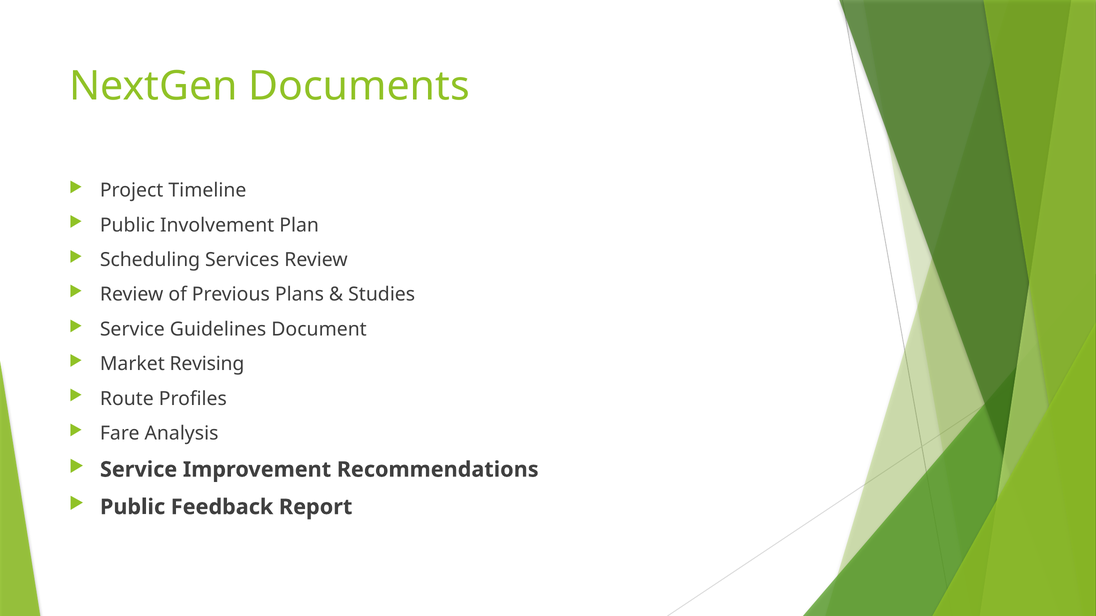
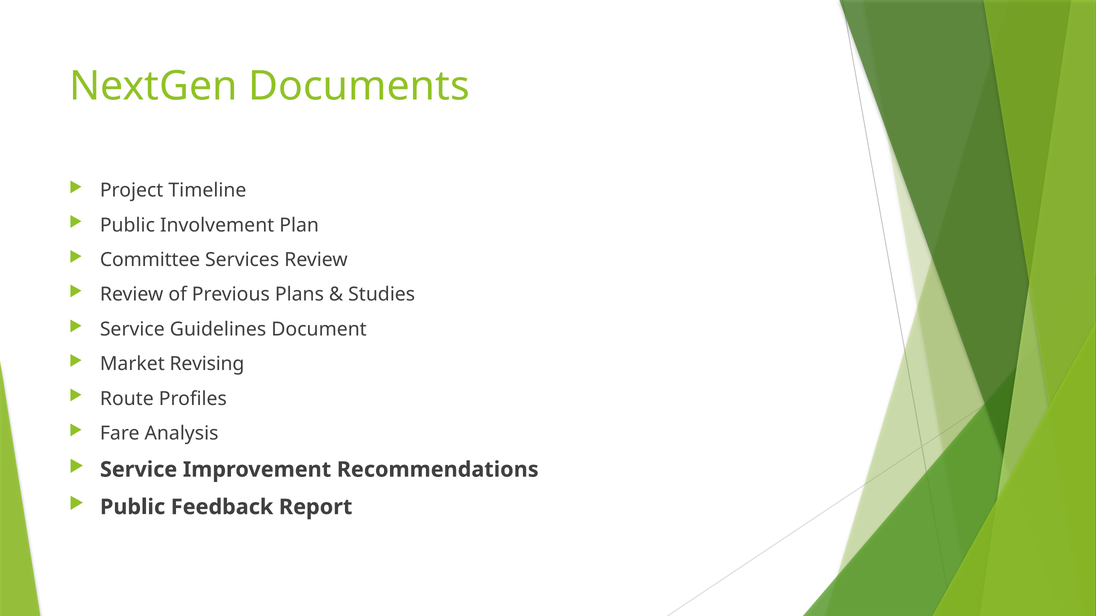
Scheduling: Scheduling -> Committee
